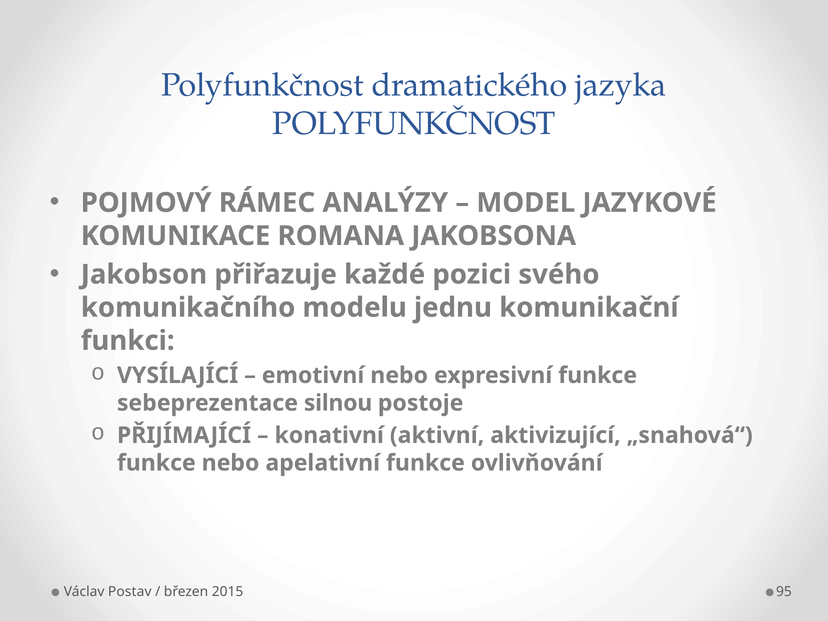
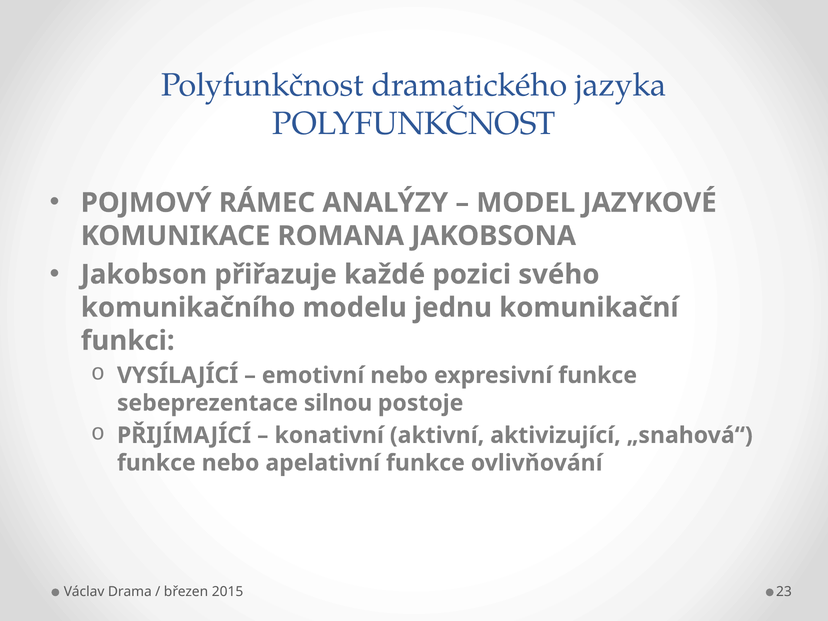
Postav: Postav -> Drama
95: 95 -> 23
